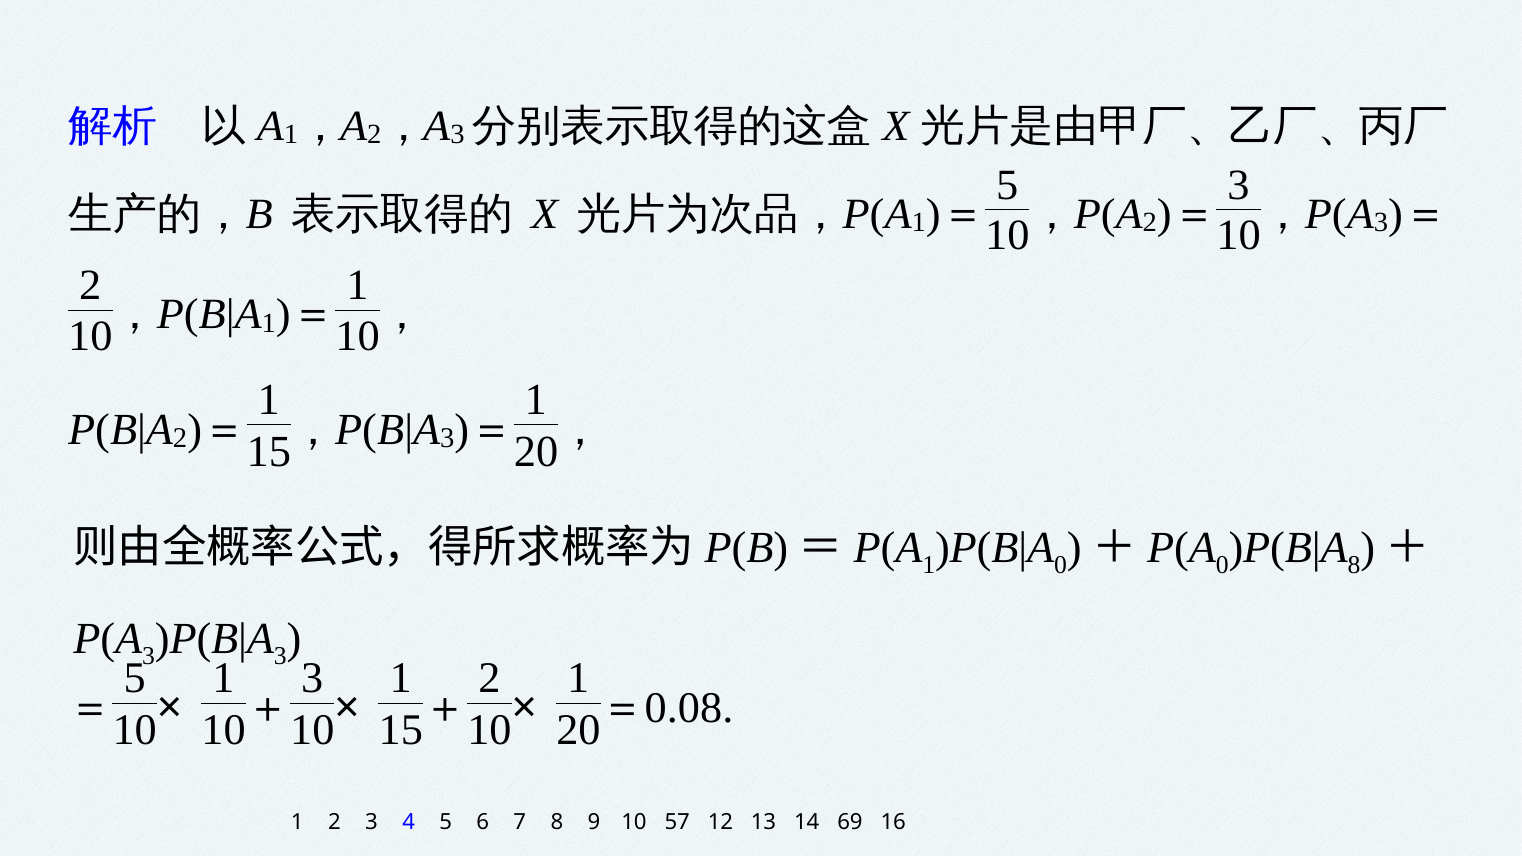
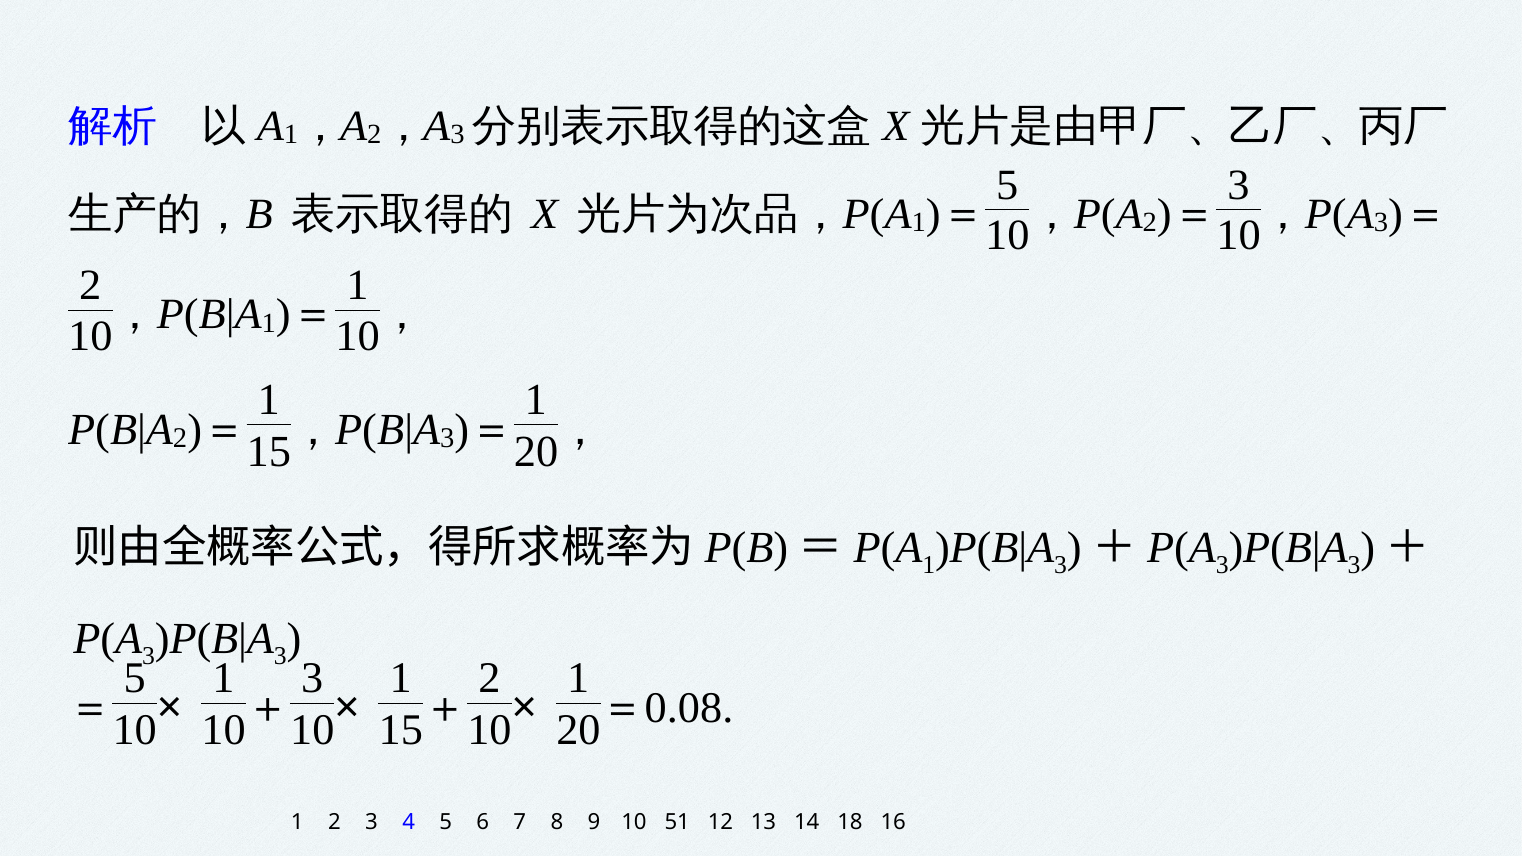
0 at (1061, 565): 0 -> 3
0 at (1222, 565): 0 -> 3
8 at (1354, 565): 8 -> 3
57: 57 -> 51
69: 69 -> 18
